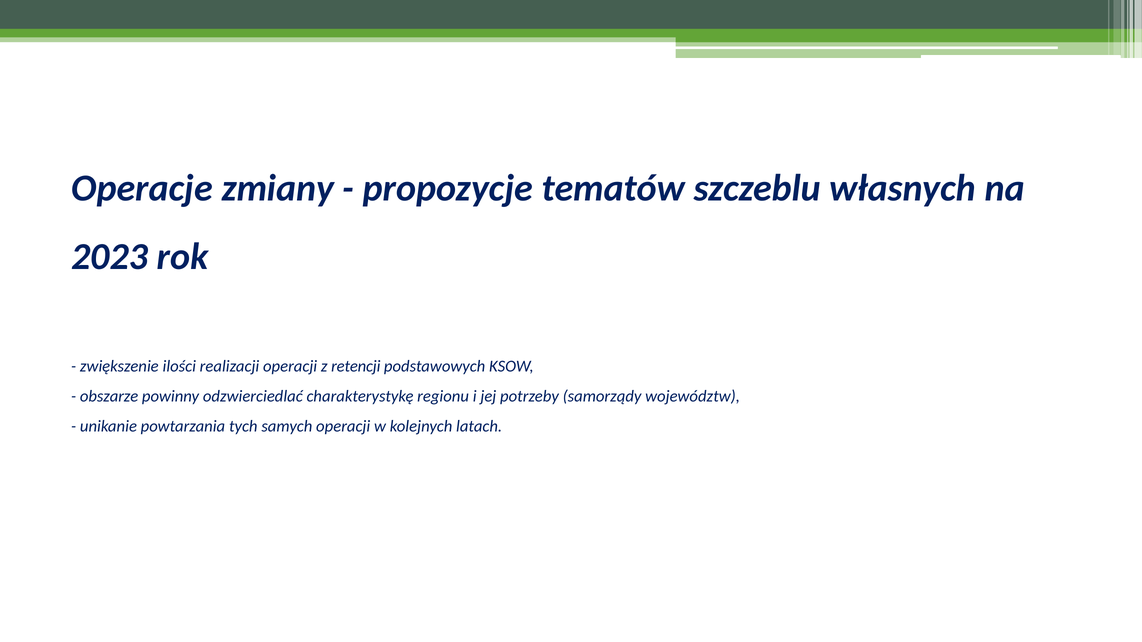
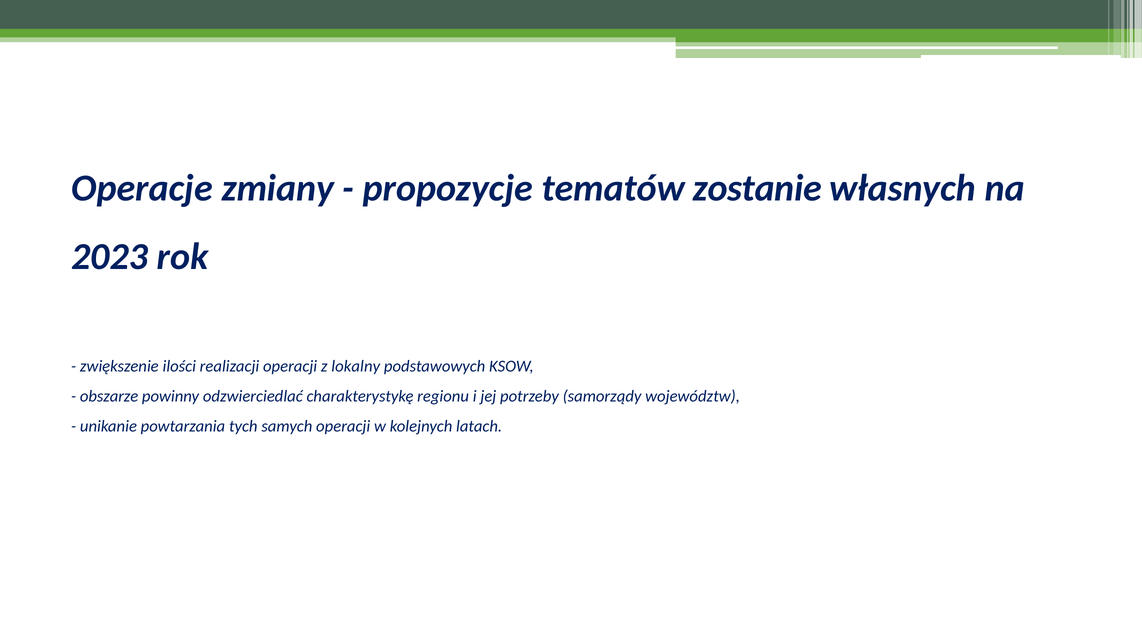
szczeblu: szczeblu -> zostanie
retencji: retencji -> lokalny
